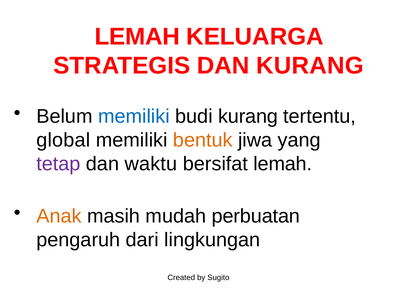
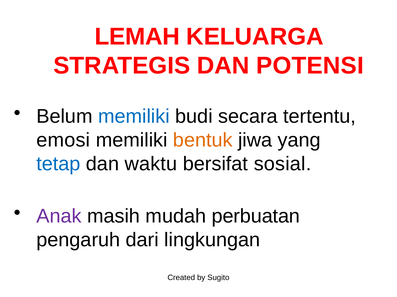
DAN KURANG: KURANG -> POTENSI
budi kurang: kurang -> secara
global: global -> emosi
tetap colour: purple -> blue
bersifat lemah: lemah -> sosial
Anak colour: orange -> purple
